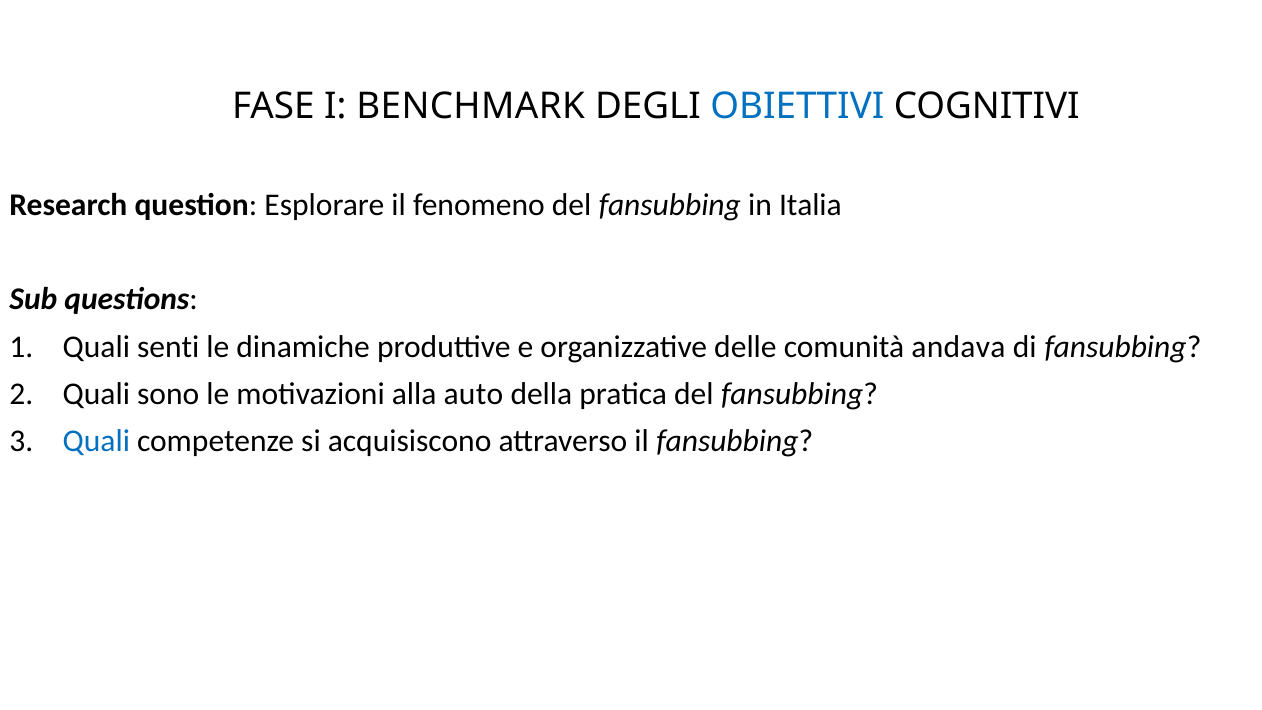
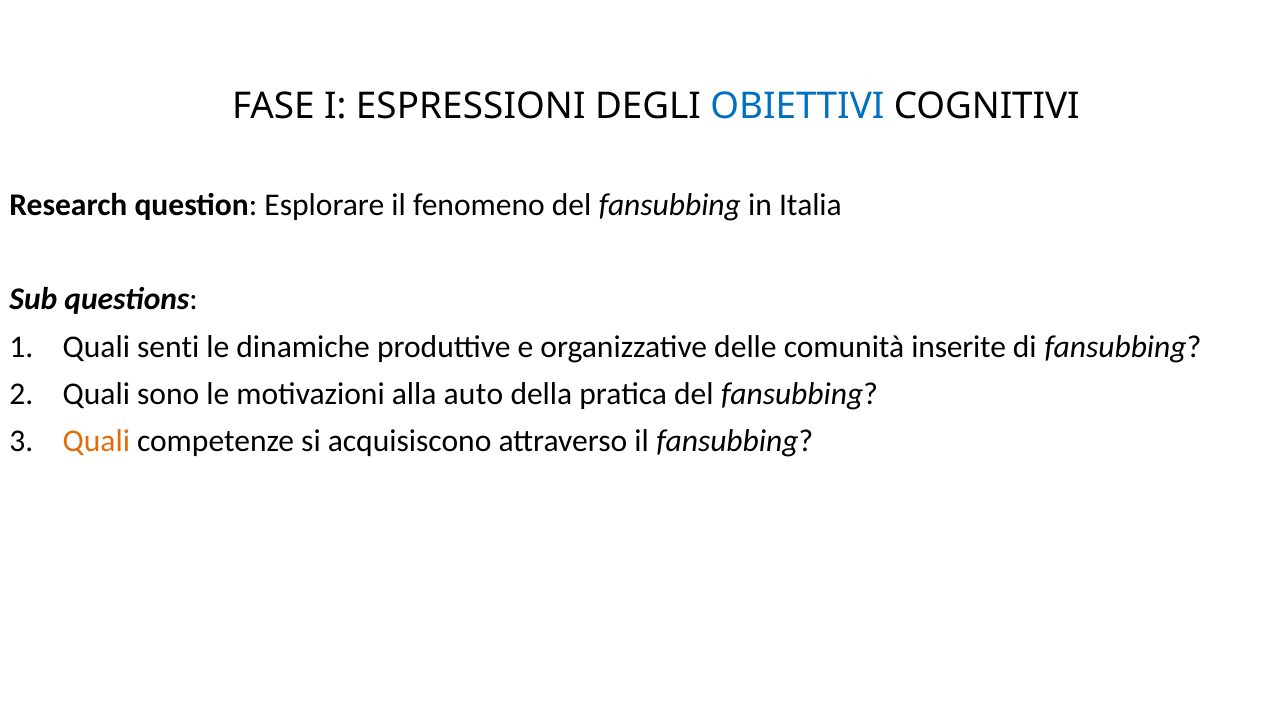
BENCHMARK: BENCHMARK -> ESPRESSIONI
andava: andava -> inserite
Quali at (96, 441) colour: blue -> orange
